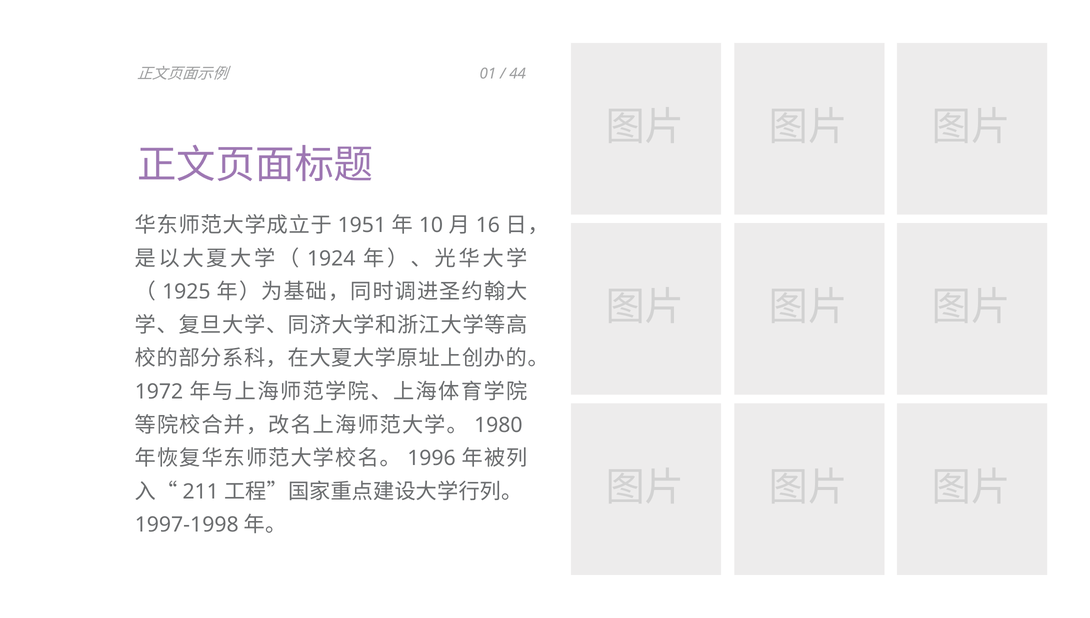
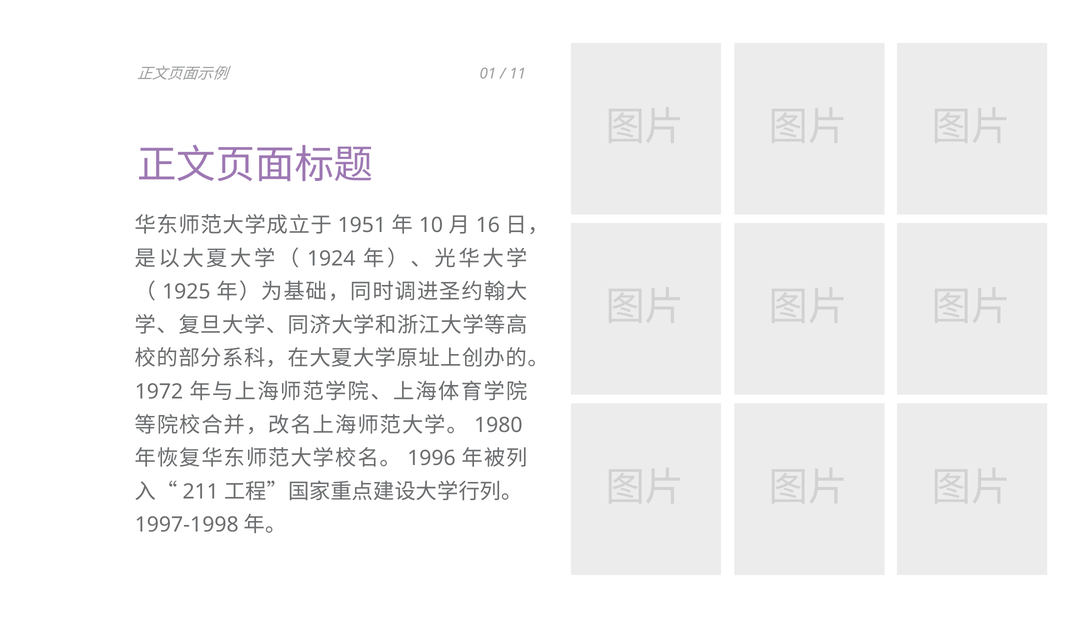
44: 44 -> 11
